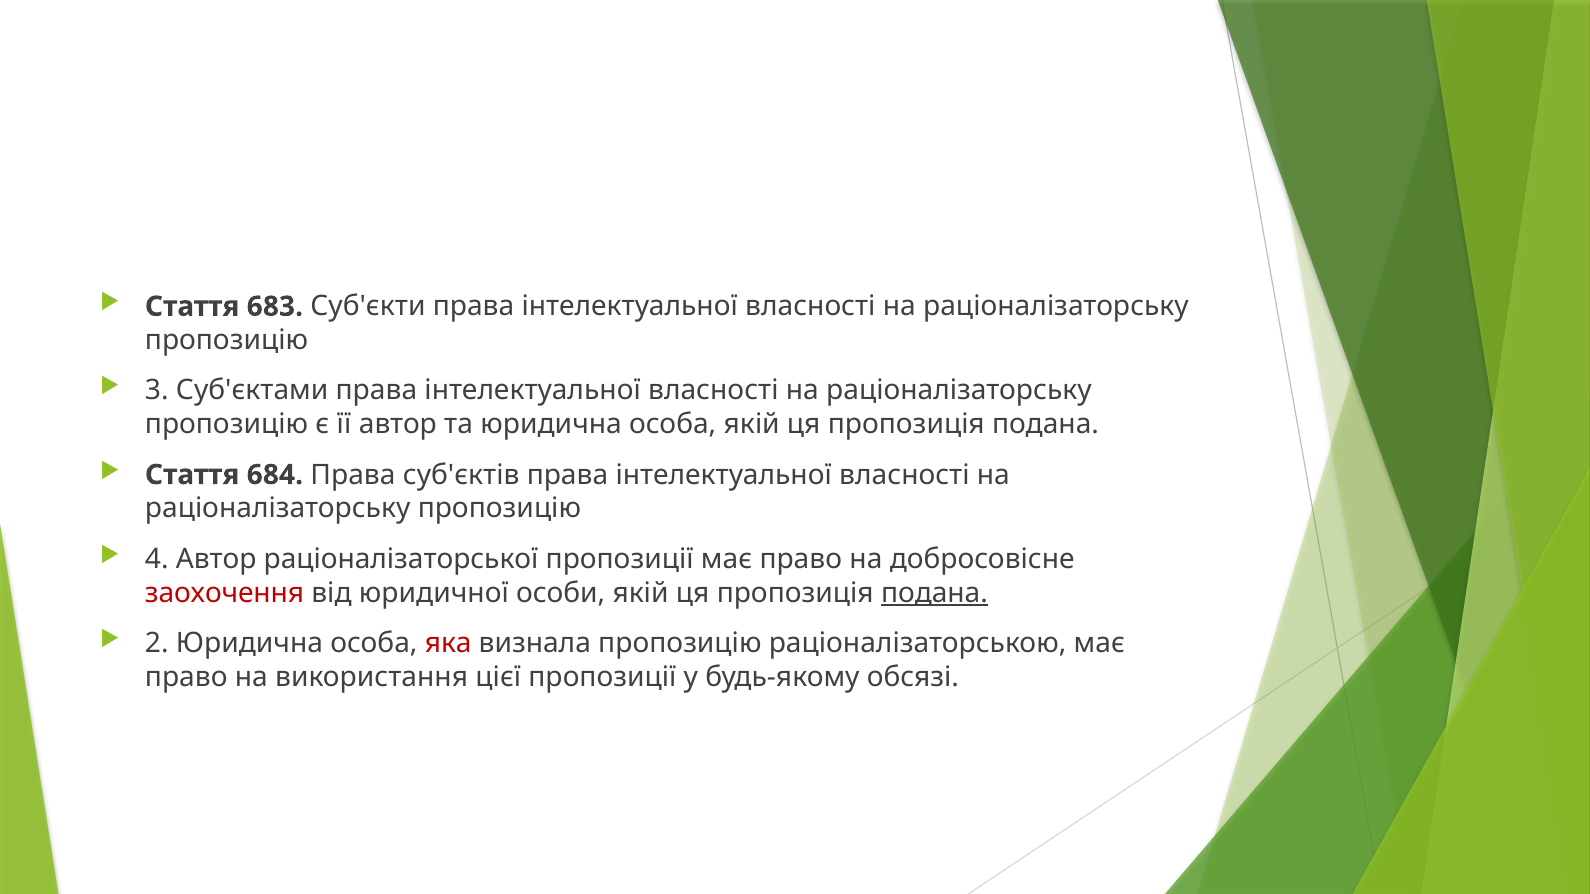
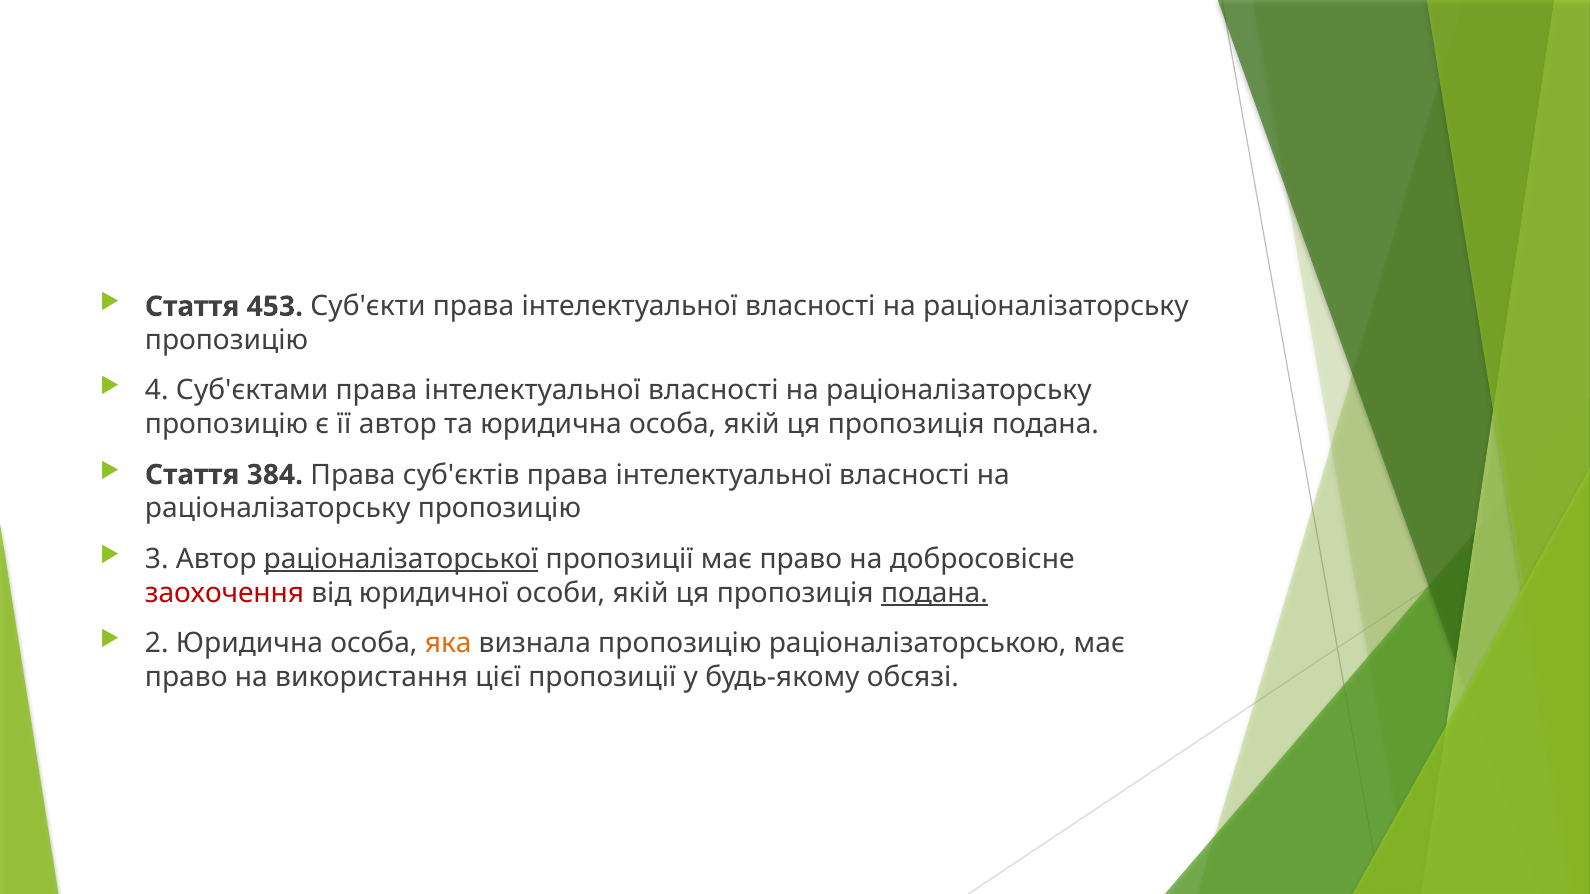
683: 683 -> 453
3: 3 -> 4
684: 684 -> 384
4: 4 -> 3
раціоналізаторської underline: none -> present
яка colour: red -> orange
